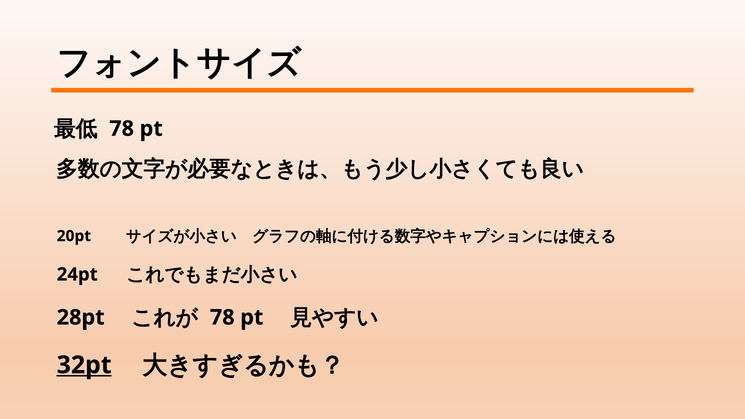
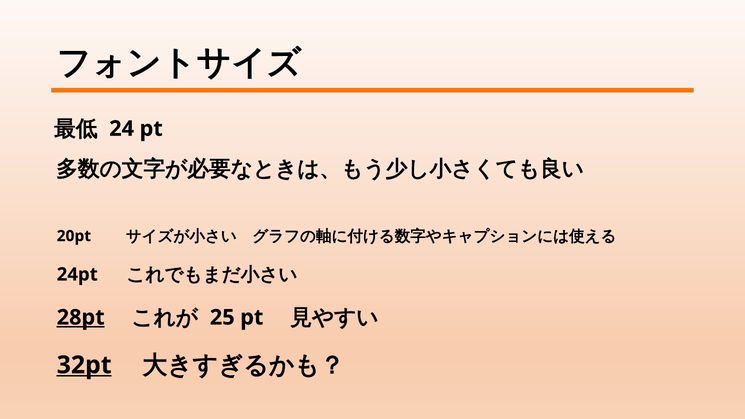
78 at (122, 129): 78 -> 24
28pt underline: none -> present
78 at (222, 317): 78 -> 25
